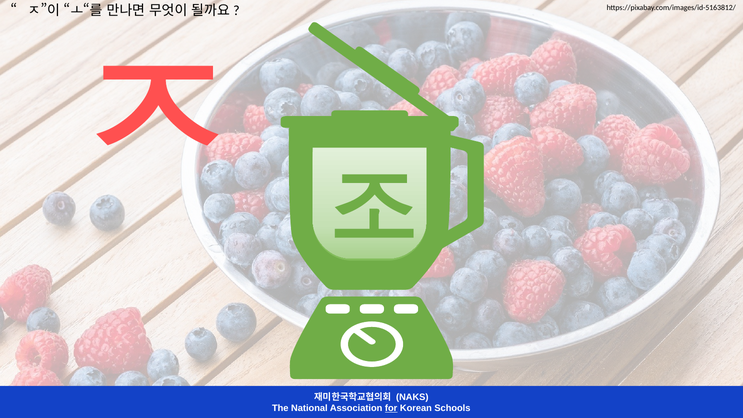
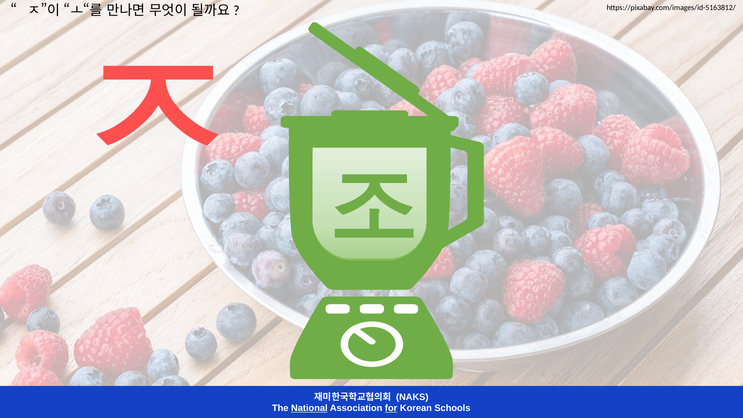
National underline: none -> present
